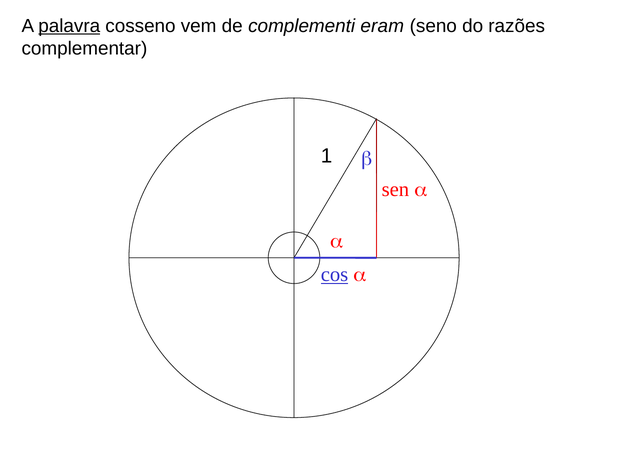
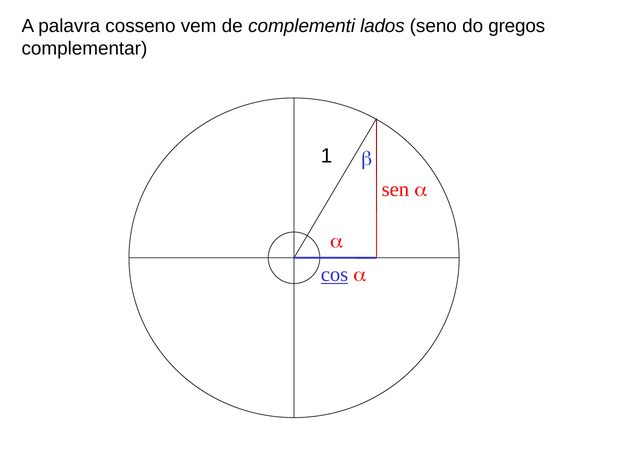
palavra underline: present -> none
eram: eram -> lados
razões: razões -> gregos
